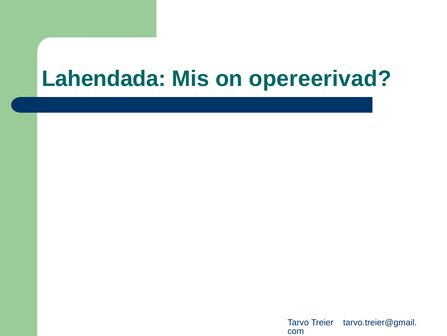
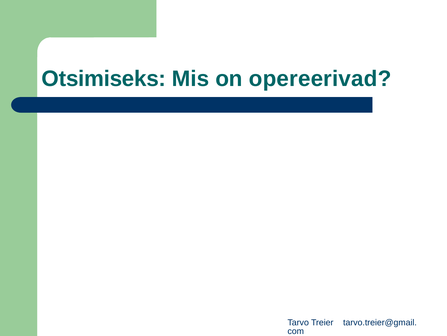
Lahendada: Lahendada -> Otsimiseks
